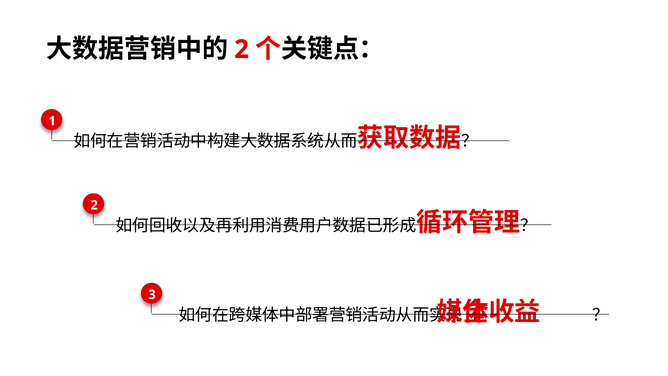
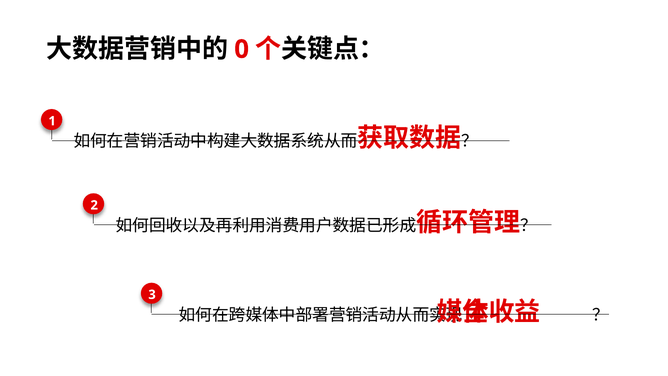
2 at (242, 49): 2 -> 0
